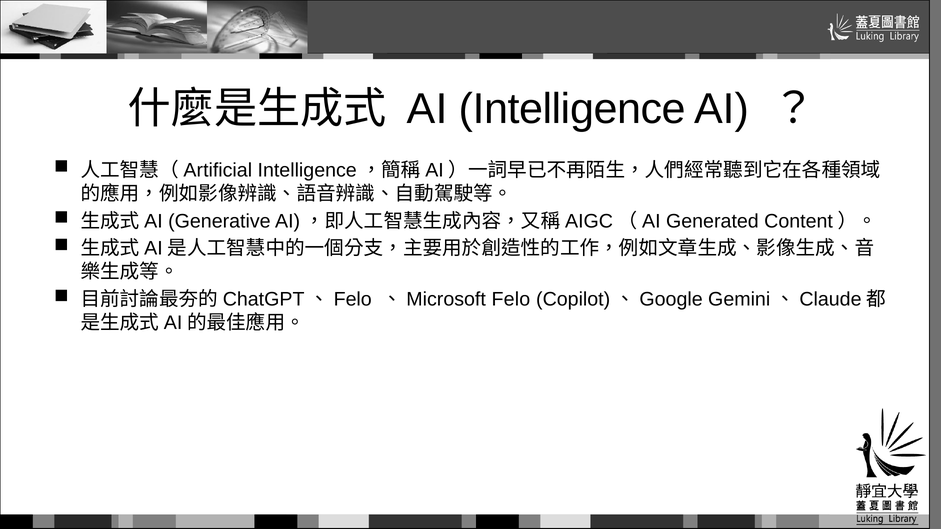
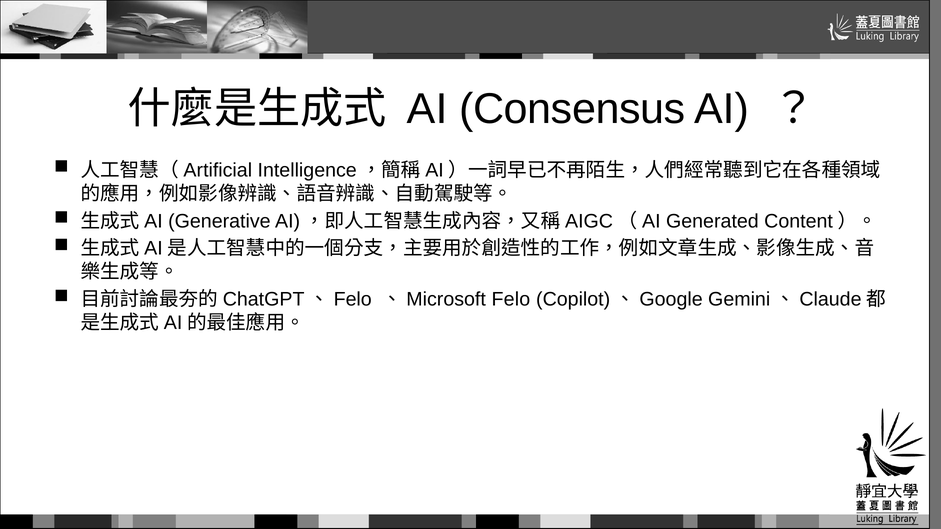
AI Intelligence: Intelligence -> Consensus
